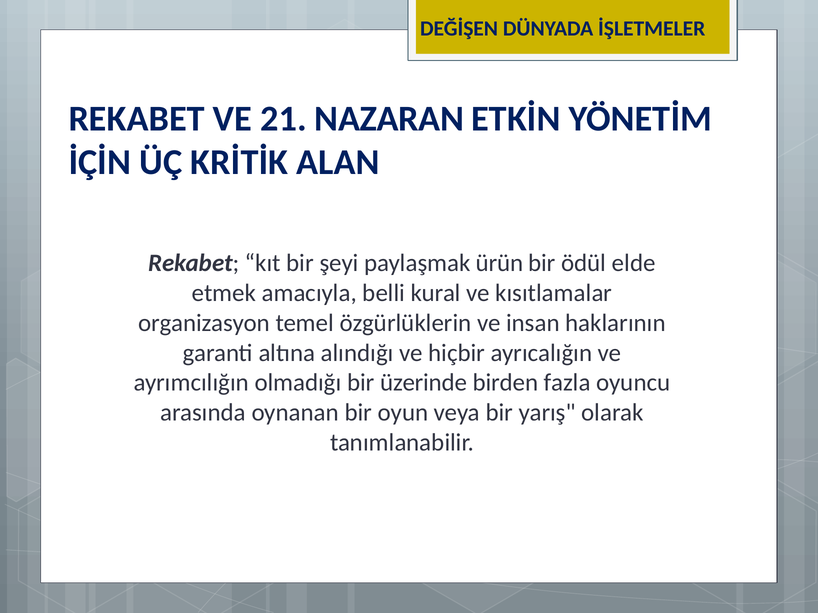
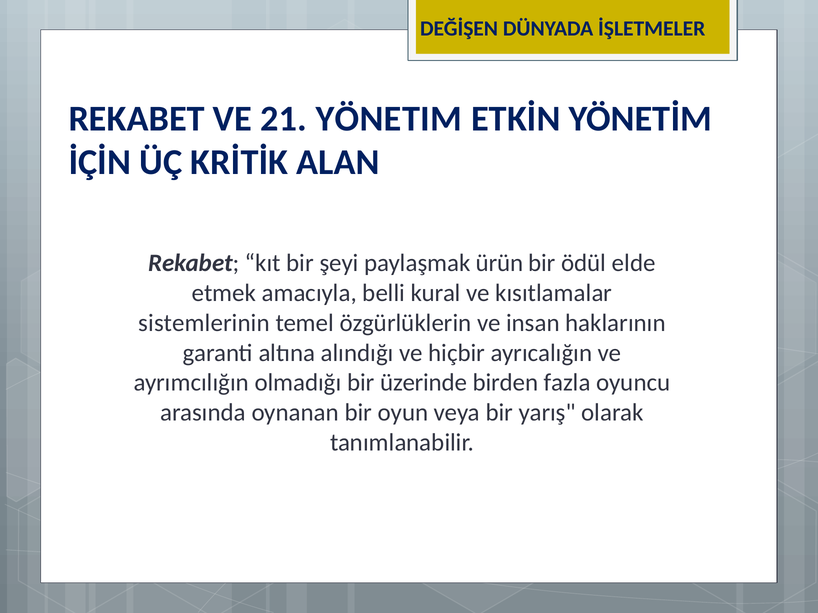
NAZARAN: NAZARAN -> YÖNETIM
organizasyon: organizasyon -> sistemlerinin
